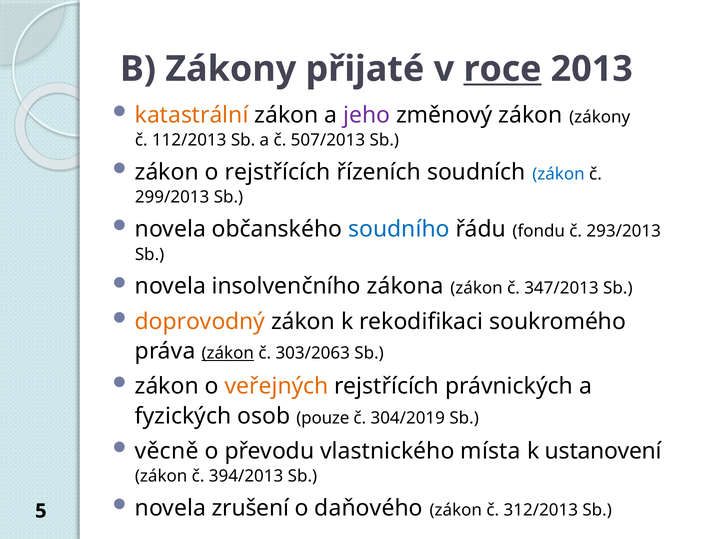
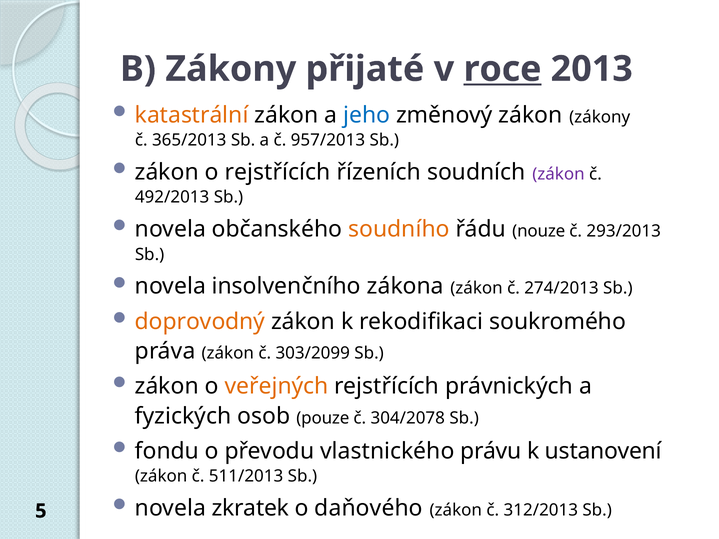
jeho colour: purple -> blue
112/2013: 112/2013 -> 365/2013
507/2013: 507/2013 -> 957/2013
zákon at (558, 174) colour: blue -> purple
299/2013: 299/2013 -> 492/2013
soudního colour: blue -> orange
fondu: fondu -> nouze
347/2013: 347/2013 -> 274/2013
zákon at (228, 353) underline: present -> none
303/2063: 303/2063 -> 303/2099
304/2019: 304/2019 -> 304/2078
věcně: věcně -> fondu
místa: místa -> právu
394/2013: 394/2013 -> 511/2013
zrušení: zrušení -> zkratek
